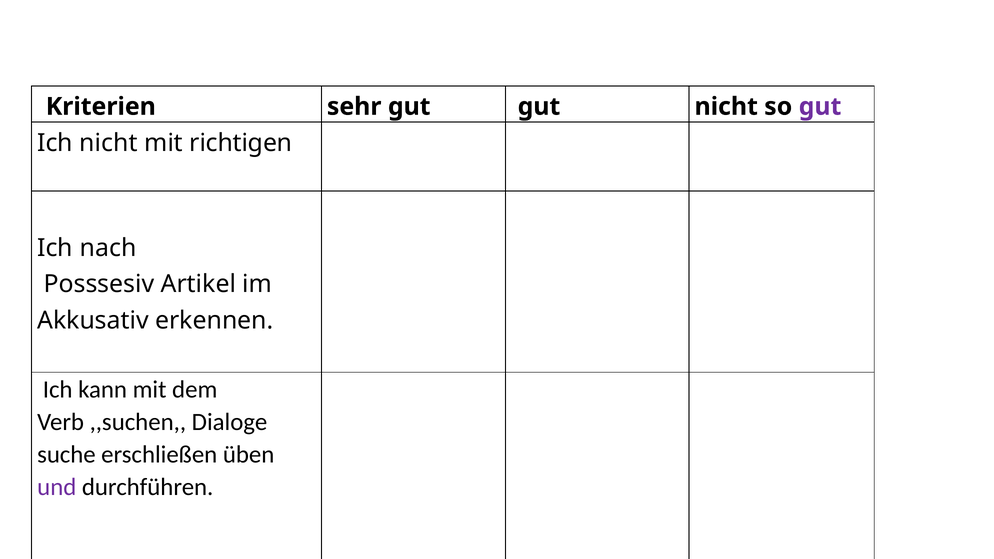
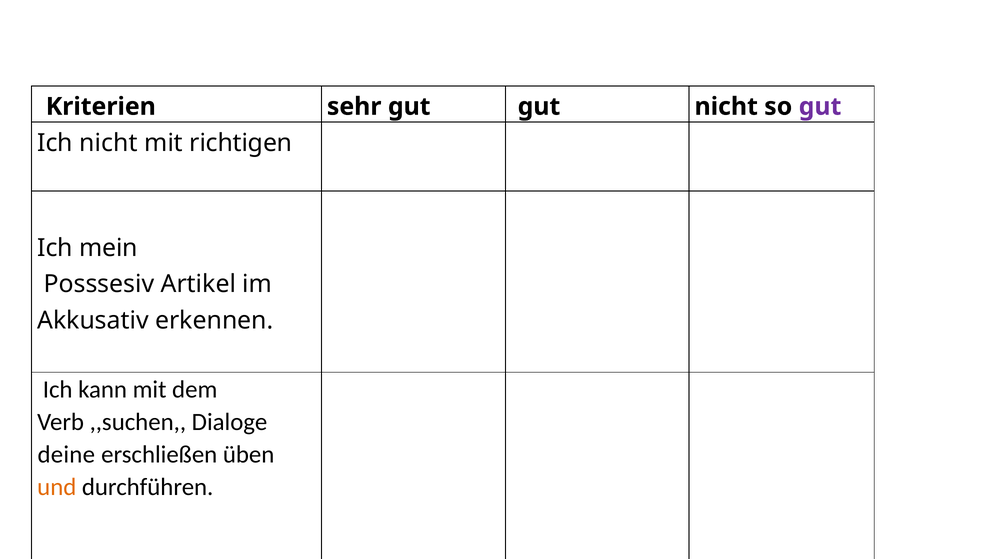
nach: nach -> mein
suche: suche -> deine
und colour: purple -> orange
